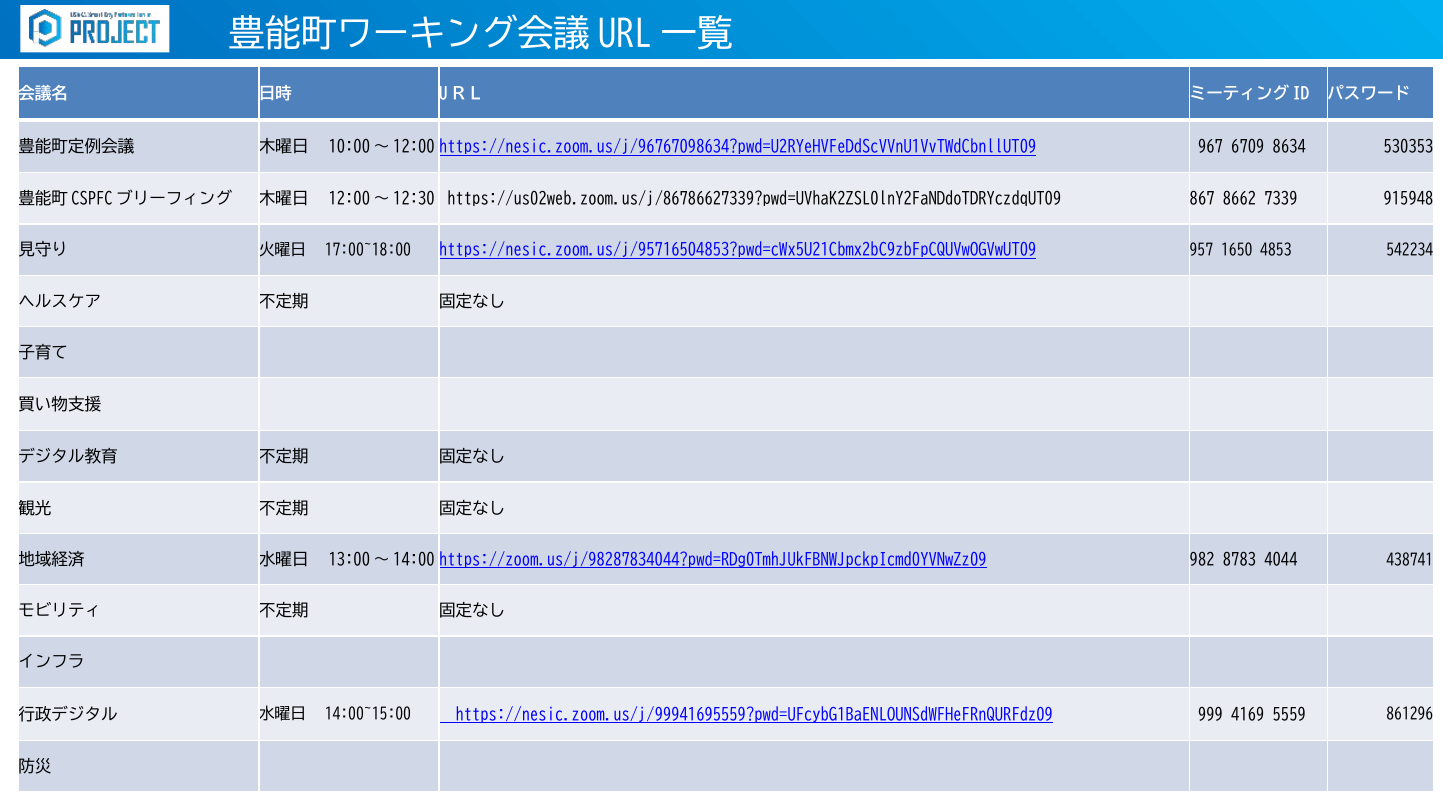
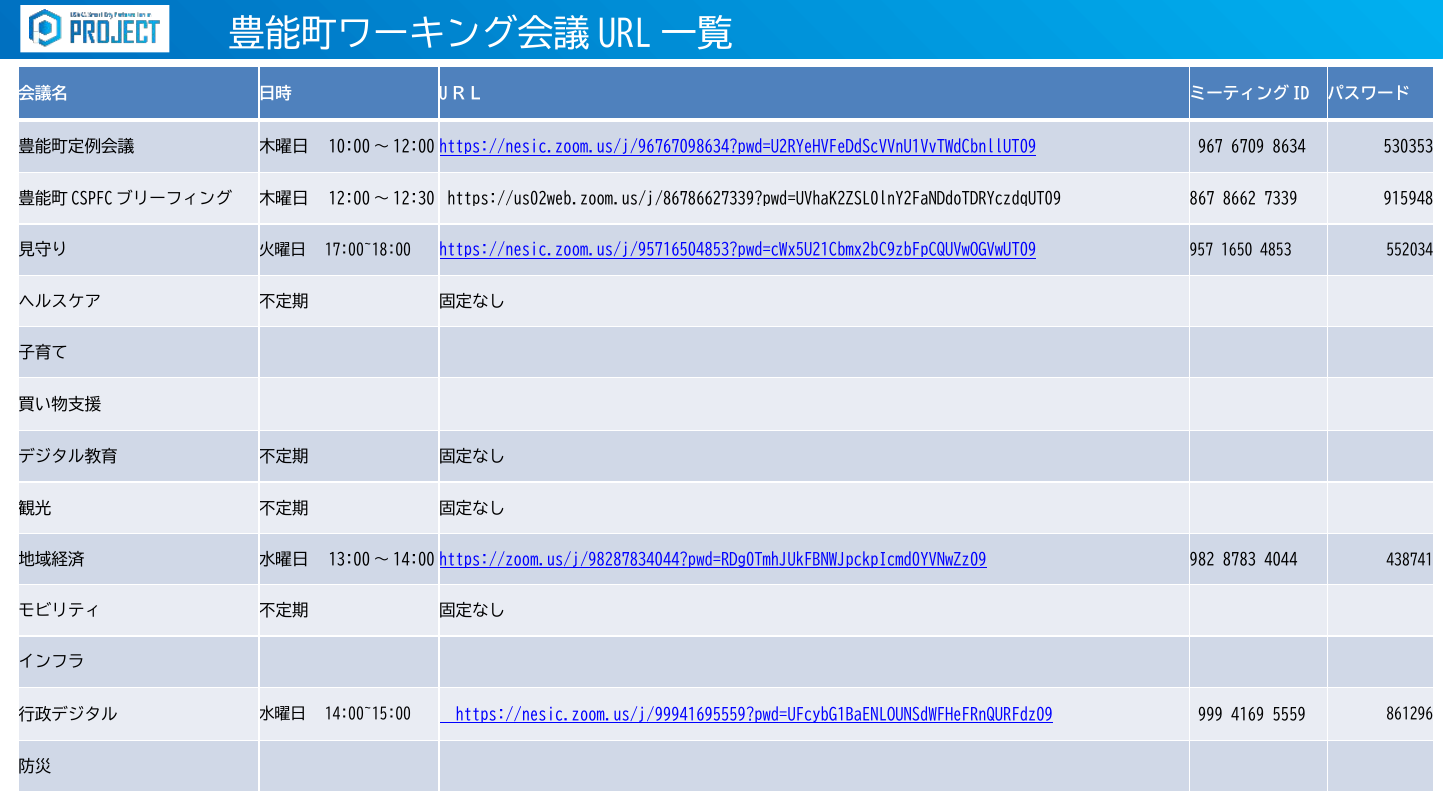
542234: 542234 -> 552034
